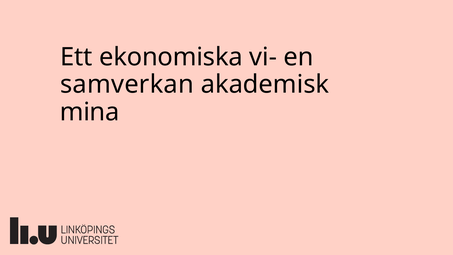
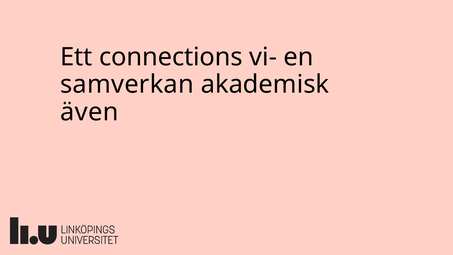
ekonomiska: ekonomiska -> connections
mina: mina -> även
